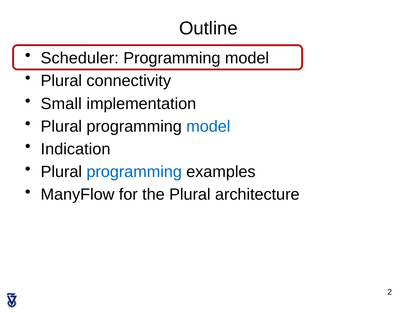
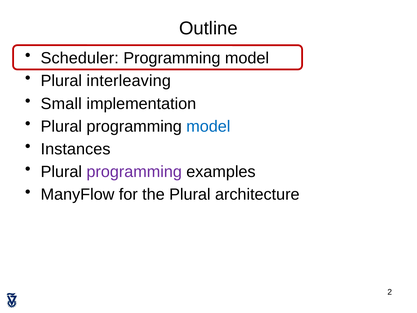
connectivity: connectivity -> interleaving
Indication: Indication -> Instances
programming at (134, 172) colour: blue -> purple
